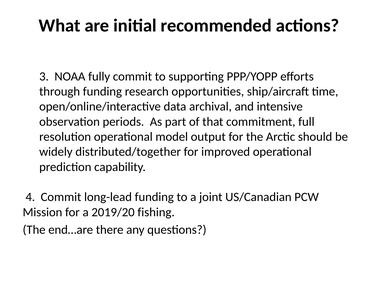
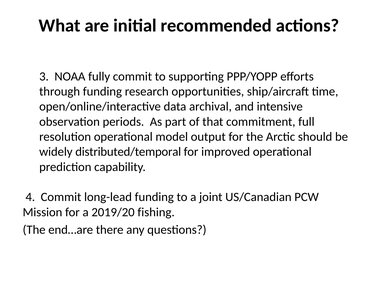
distributed/together: distributed/together -> distributed/temporal
